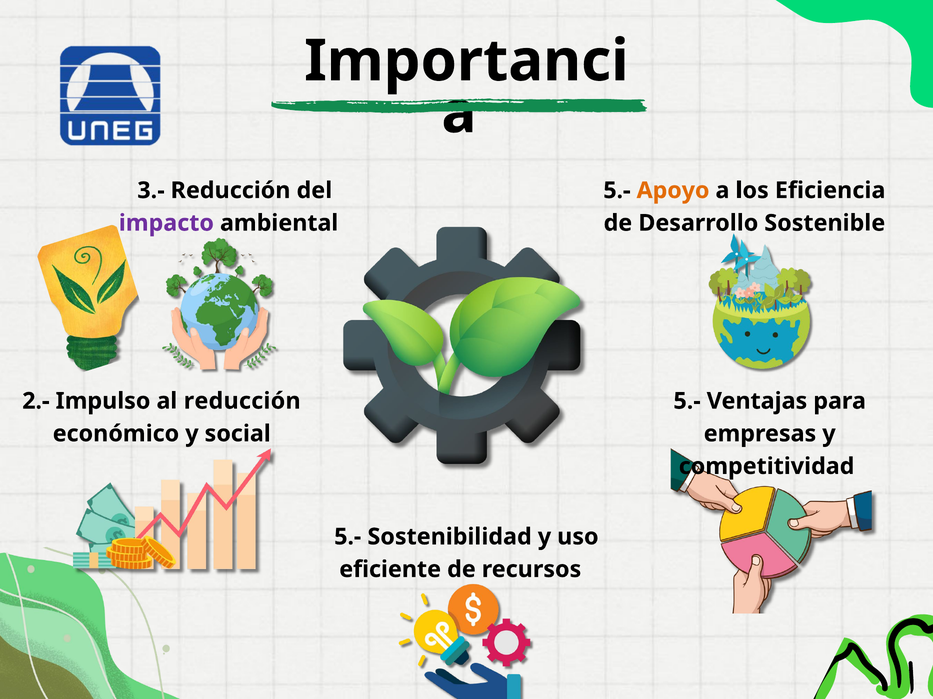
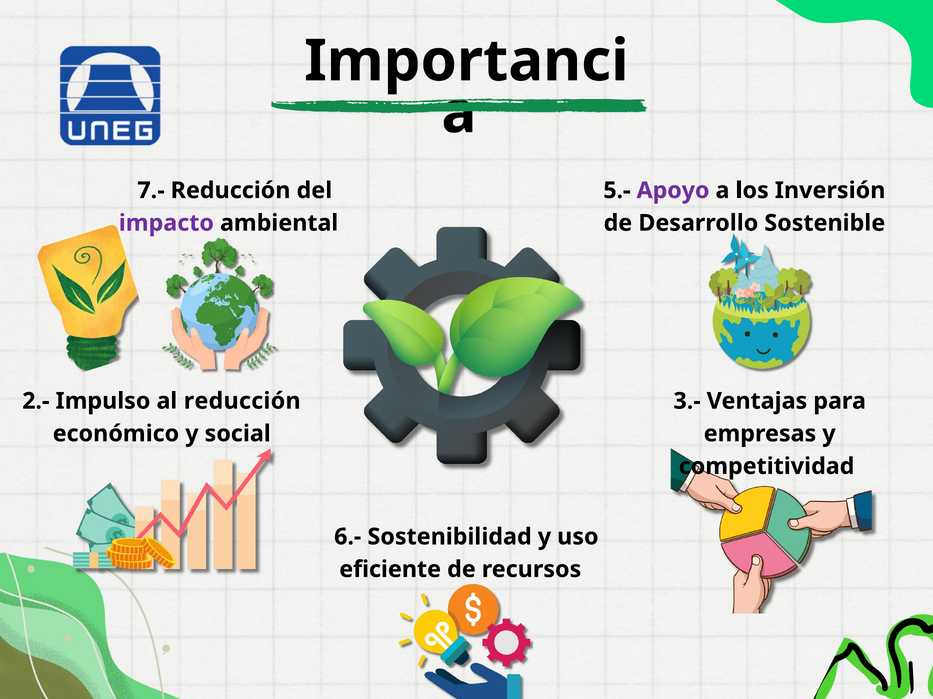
3.-: 3.- -> 7.-
Apoyo colour: orange -> purple
Eficiencia: Eficiencia -> Inversión
5.- at (687, 401): 5.- -> 3.-
5.- at (348, 537): 5.- -> 6.-
